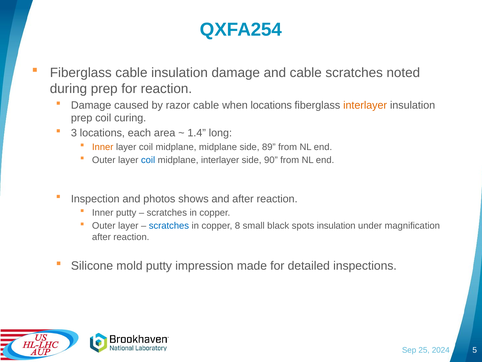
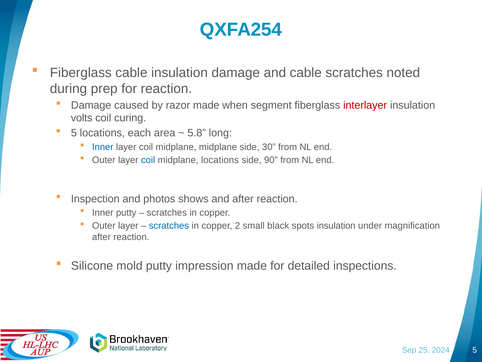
razor cable: cable -> made
when locations: locations -> segment
interlayer at (365, 105) colour: orange -> red
prep at (82, 118): prep -> volts
3 at (74, 133): 3 -> 5
1.4: 1.4 -> 5.8
Inner at (103, 147) colour: orange -> blue
89: 89 -> 30
midplane interlayer: interlayer -> locations
8: 8 -> 2
